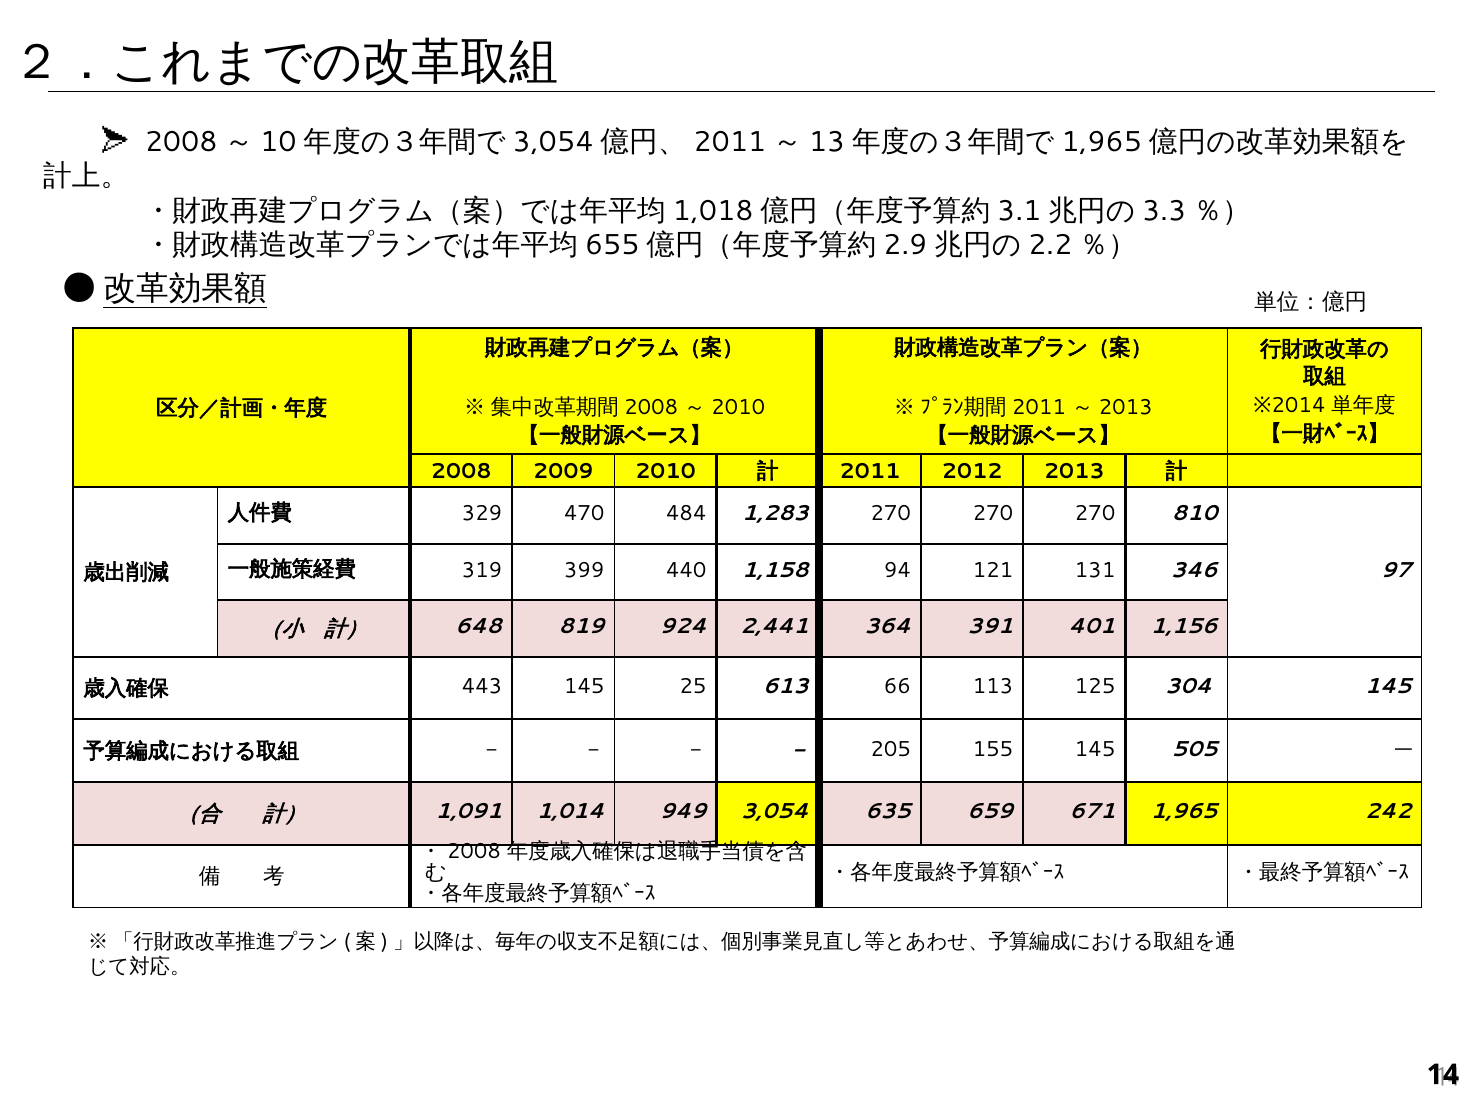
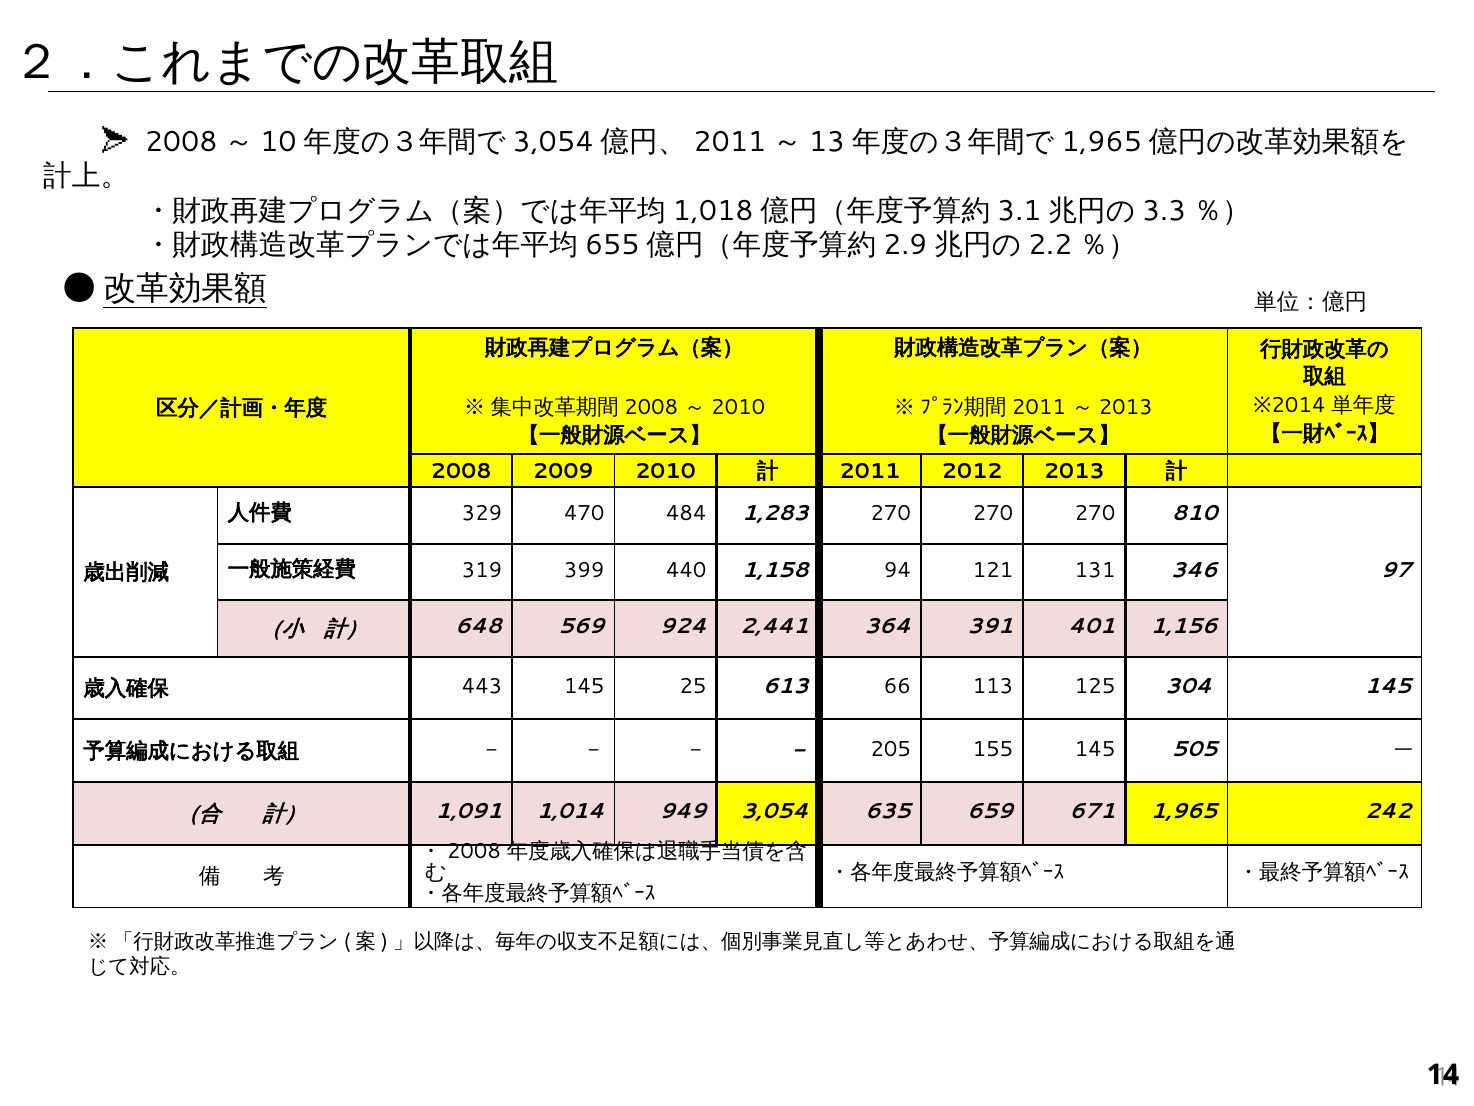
819: 819 -> 569
